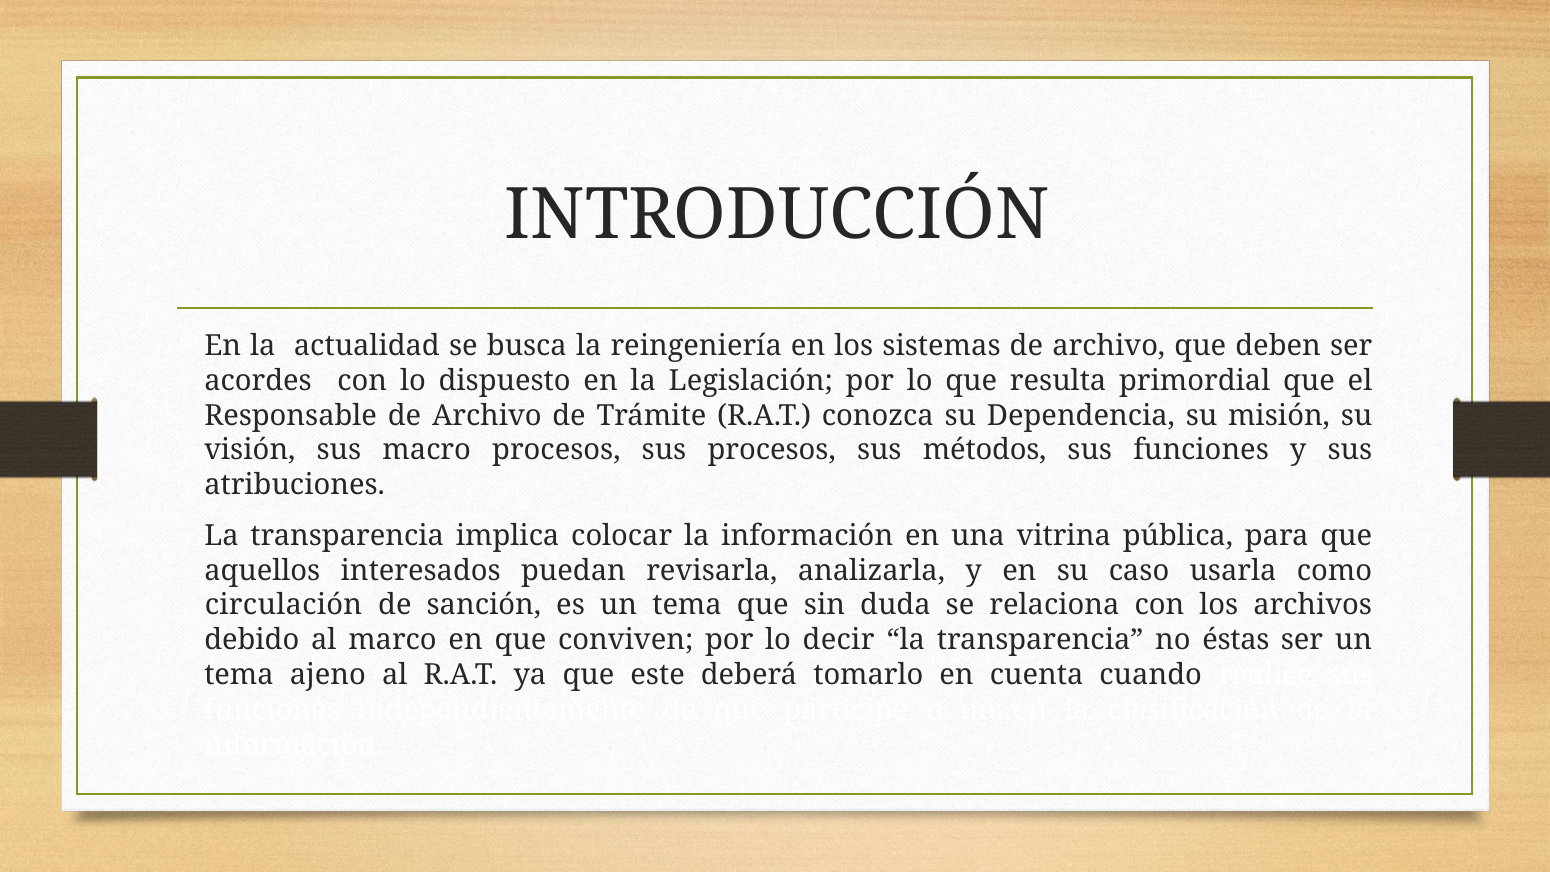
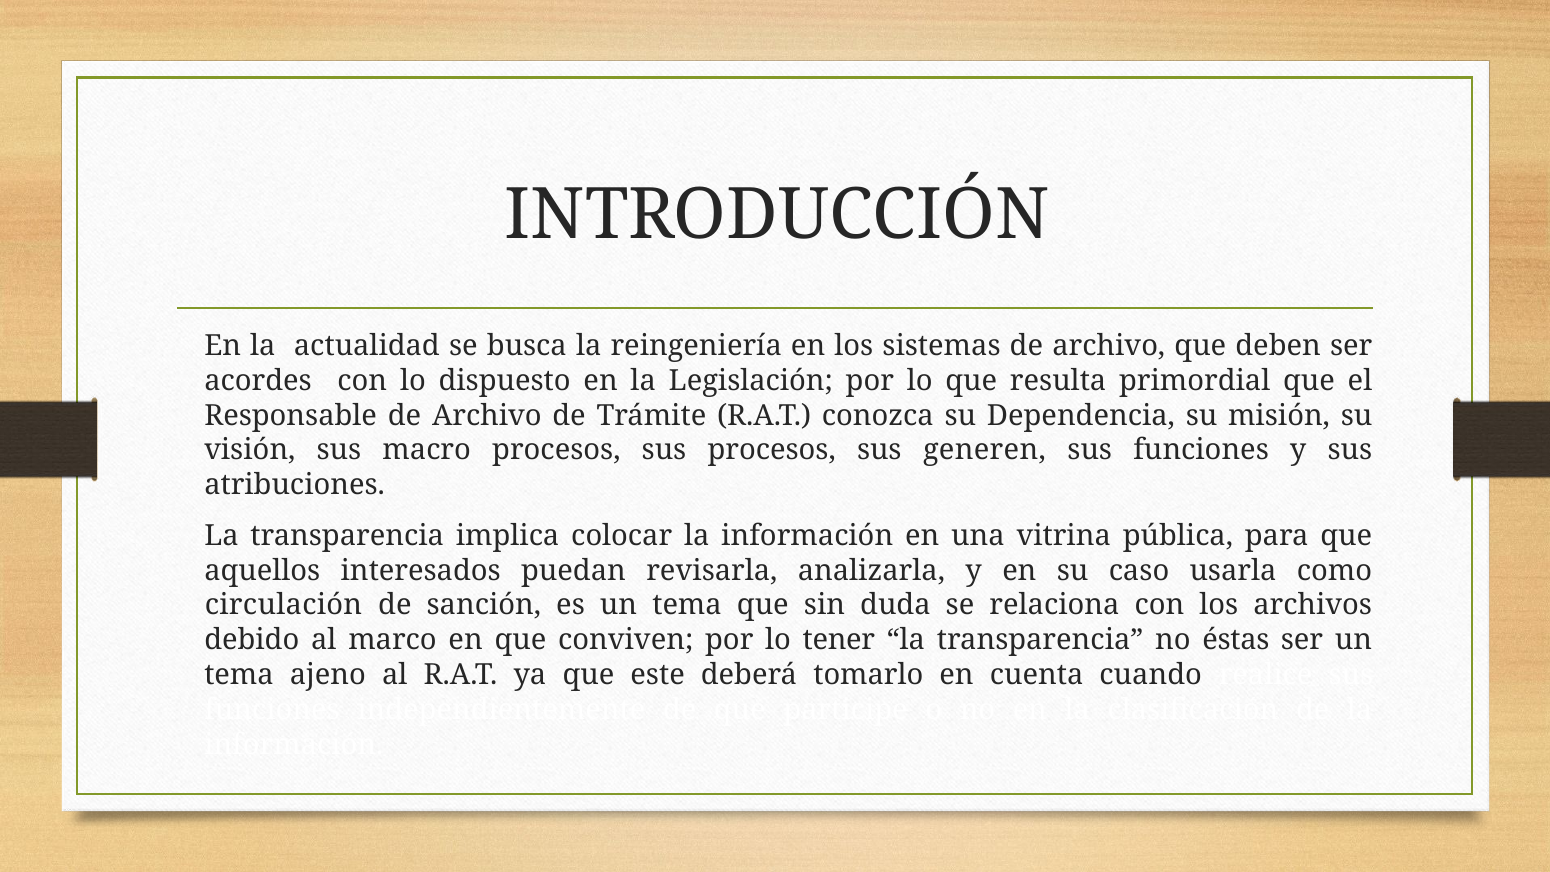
métodos: métodos -> generen
decir: decir -> tener
